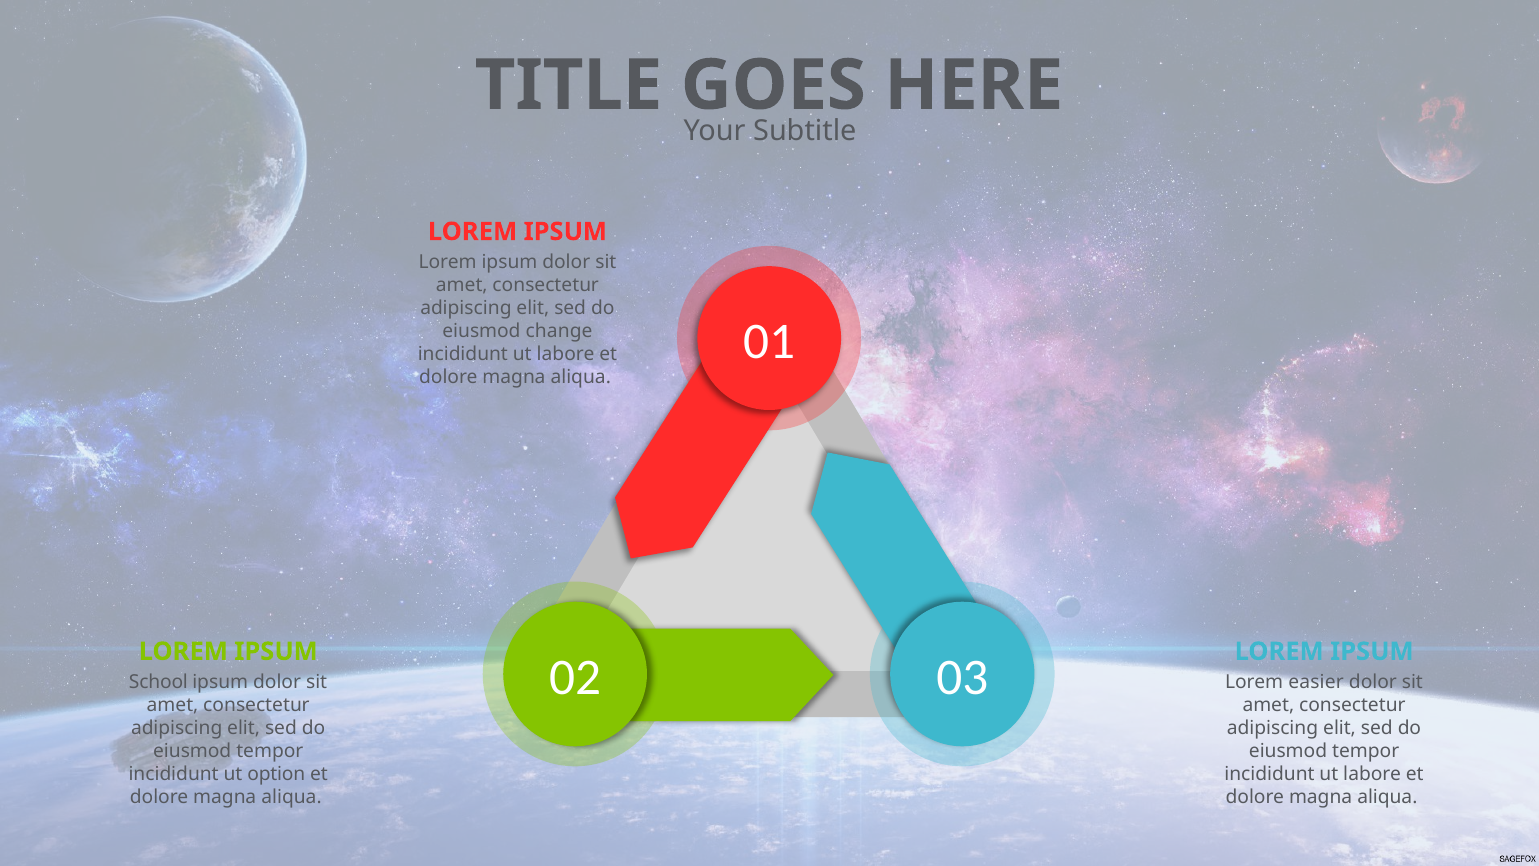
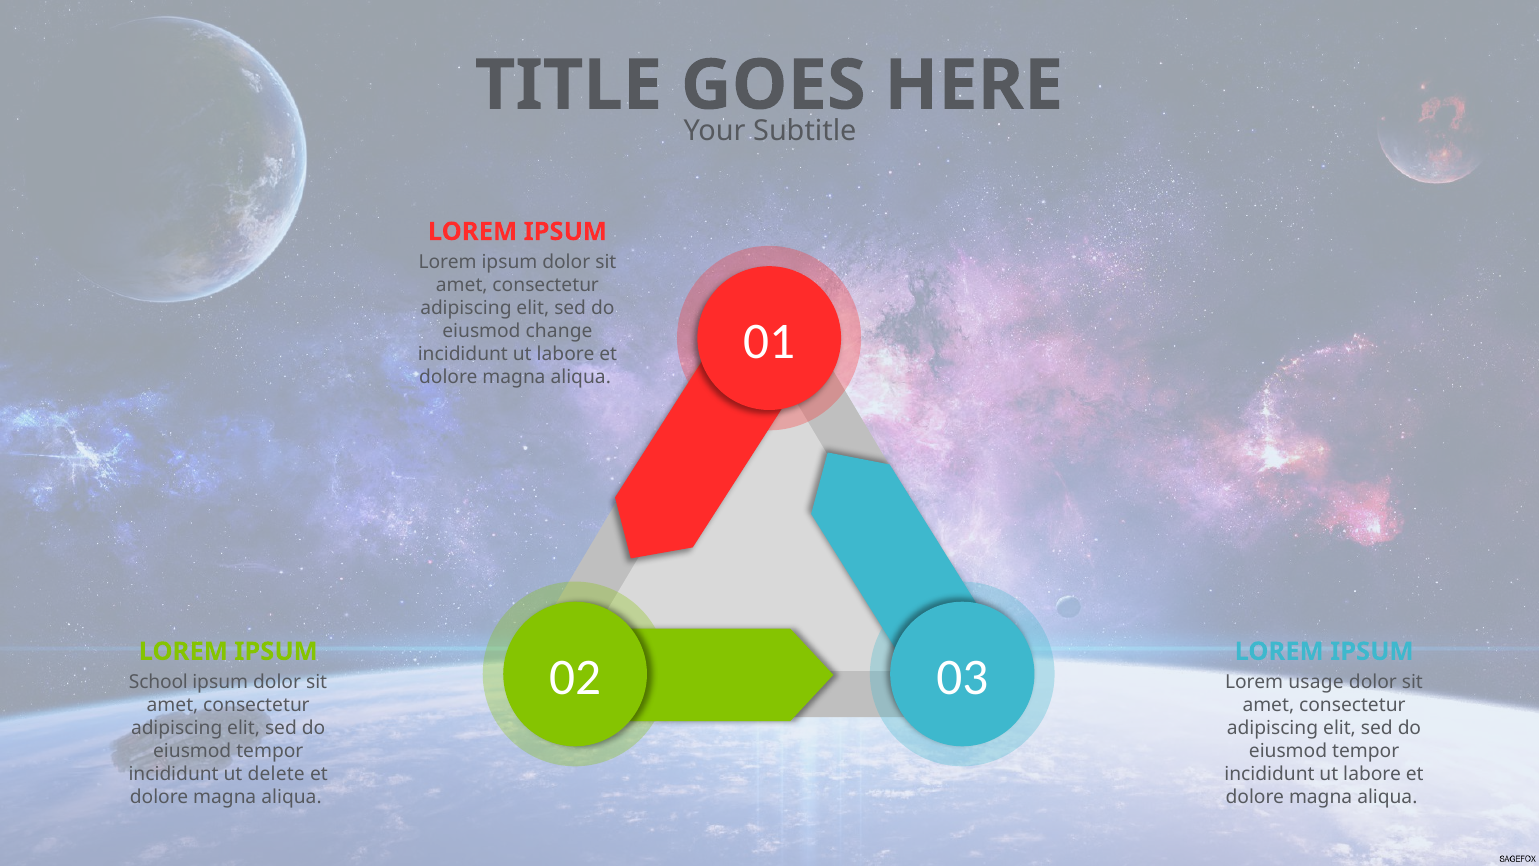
easier: easier -> usage
option: option -> delete
